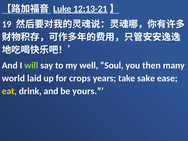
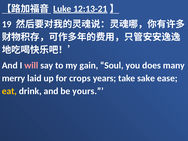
will colour: light green -> pink
well: well -> gain
then: then -> does
world: world -> merry
